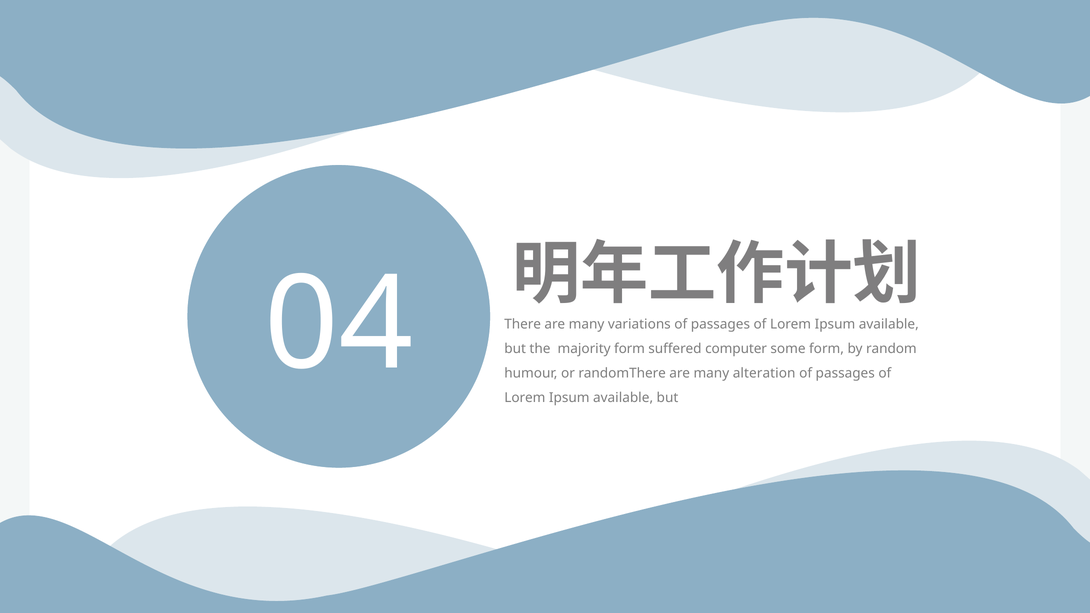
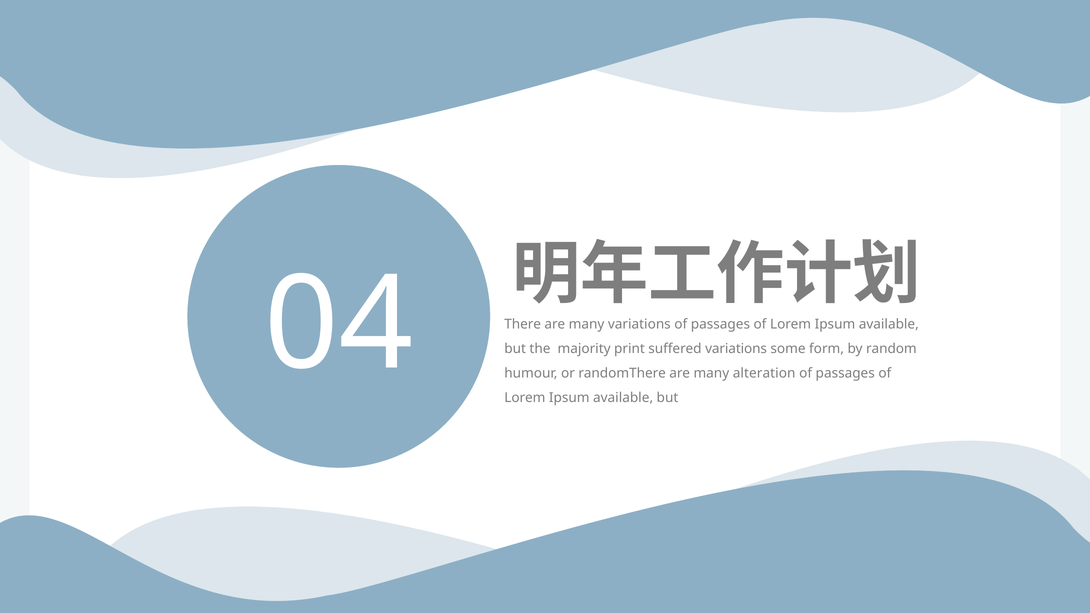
majority form: form -> print
suffered computer: computer -> variations
